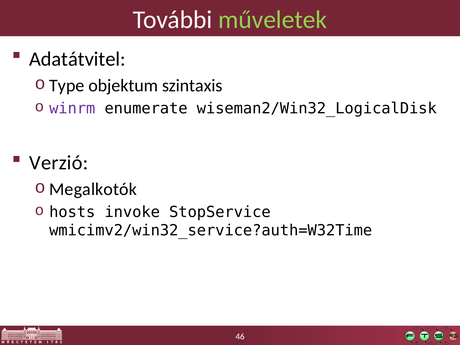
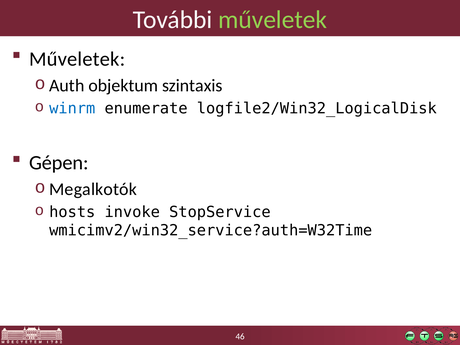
Adatátvitel at (77, 59): Adatátvitel -> Műveletek
Type: Type -> Auth
winrm colour: purple -> blue
wiseman2/Win32_LogicalDisk: wiseman2/Win32_LogicalDisk -> logfile2/Win32_LogicalDisk
Verzió: Verzió -> Gépen
